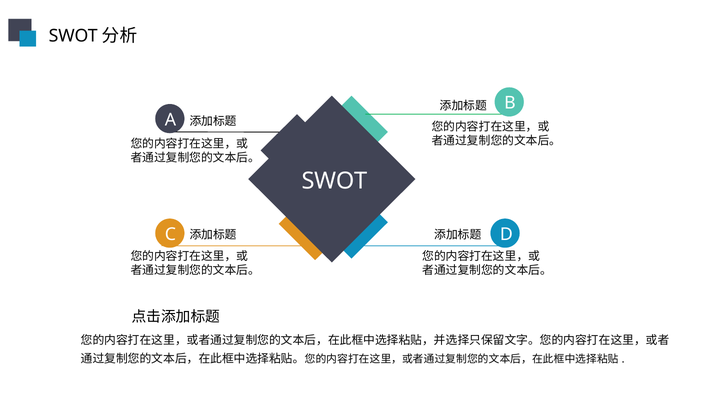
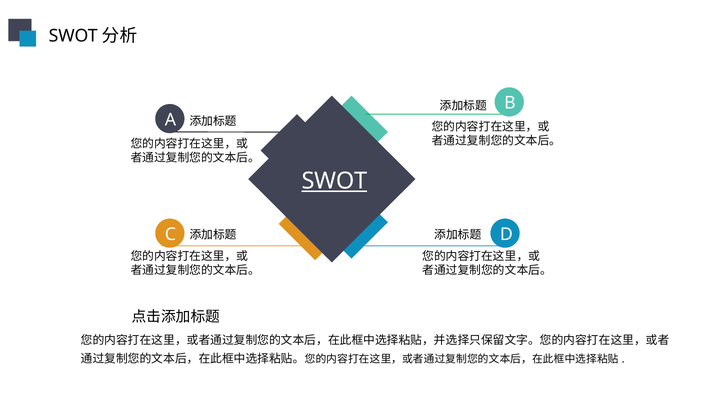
SWOT underline: none -> present
